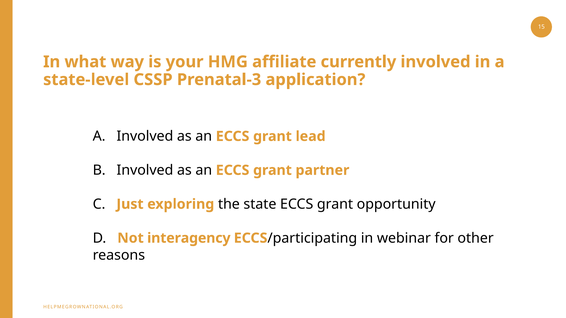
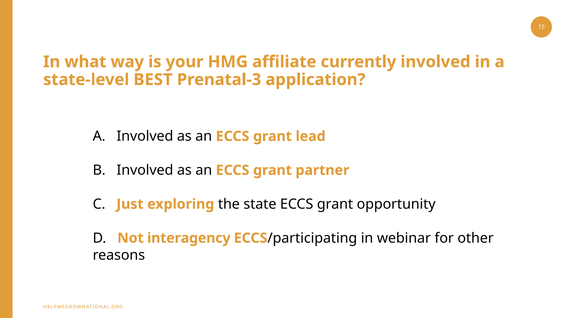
CSSP: CSSP -> BEST
